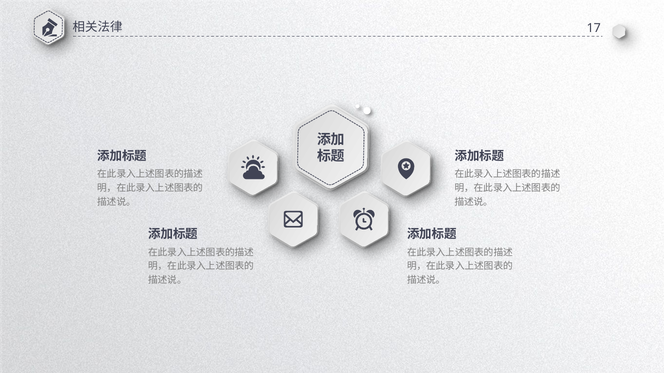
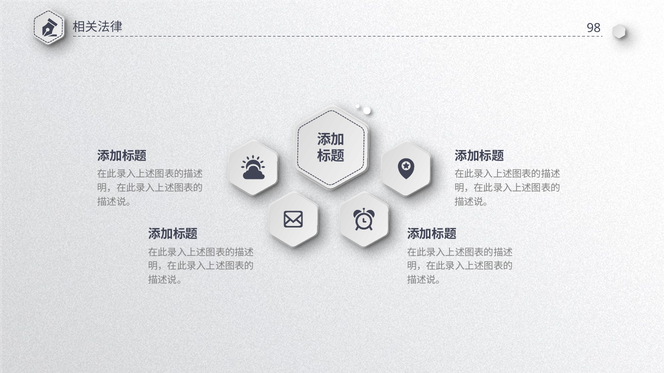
17: 17 -> 98
